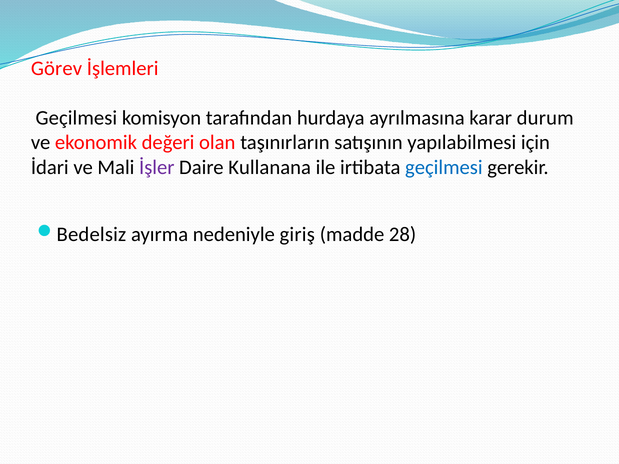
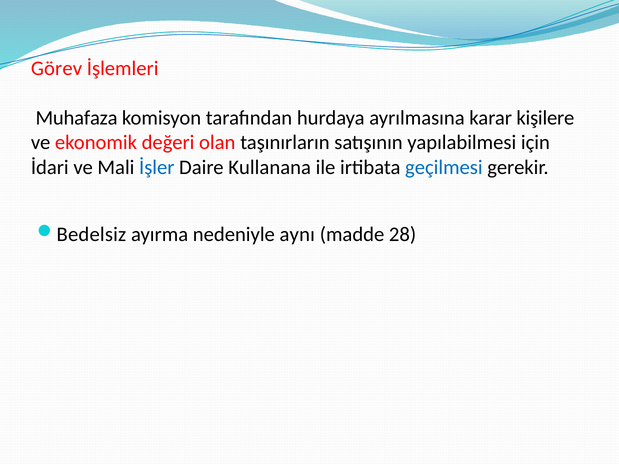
Geçilmesi at (76, 118): Geçilmesi -> Muhafaza
durum: durum -> kişilere
İşler colour: purple -> blue
giriş: giriş -> aynı
